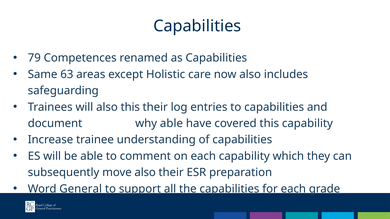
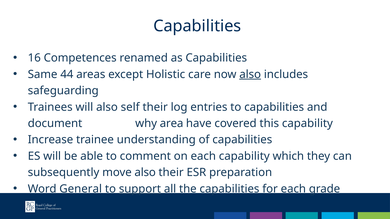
79: 79 -> 16
63: 63 -> 44
also at (250, 74) underline: none -> present
also this: this -> self
why able: able -> area
